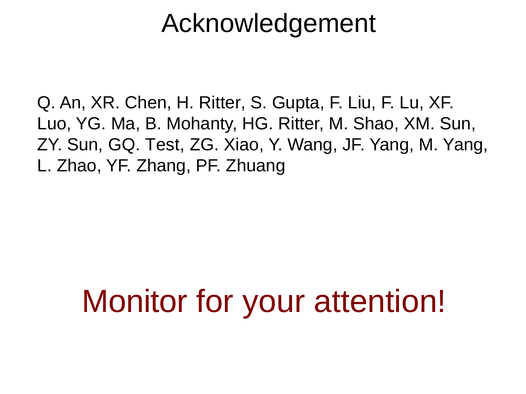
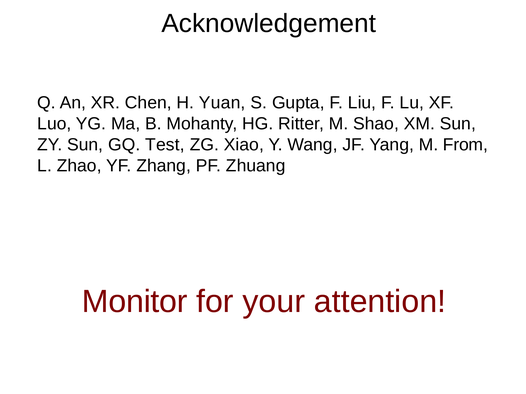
H Ritter: Ritter -> Yuan
M Yang: Yang -> From
